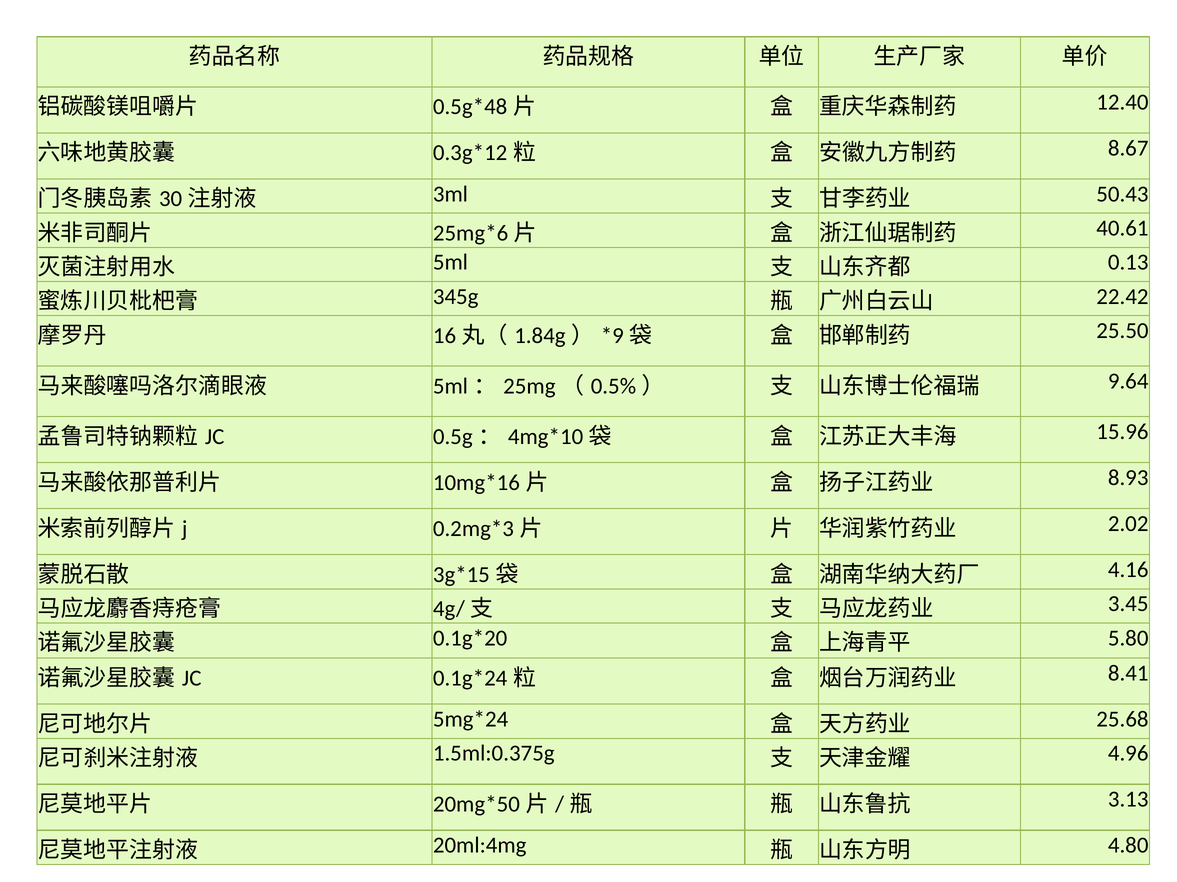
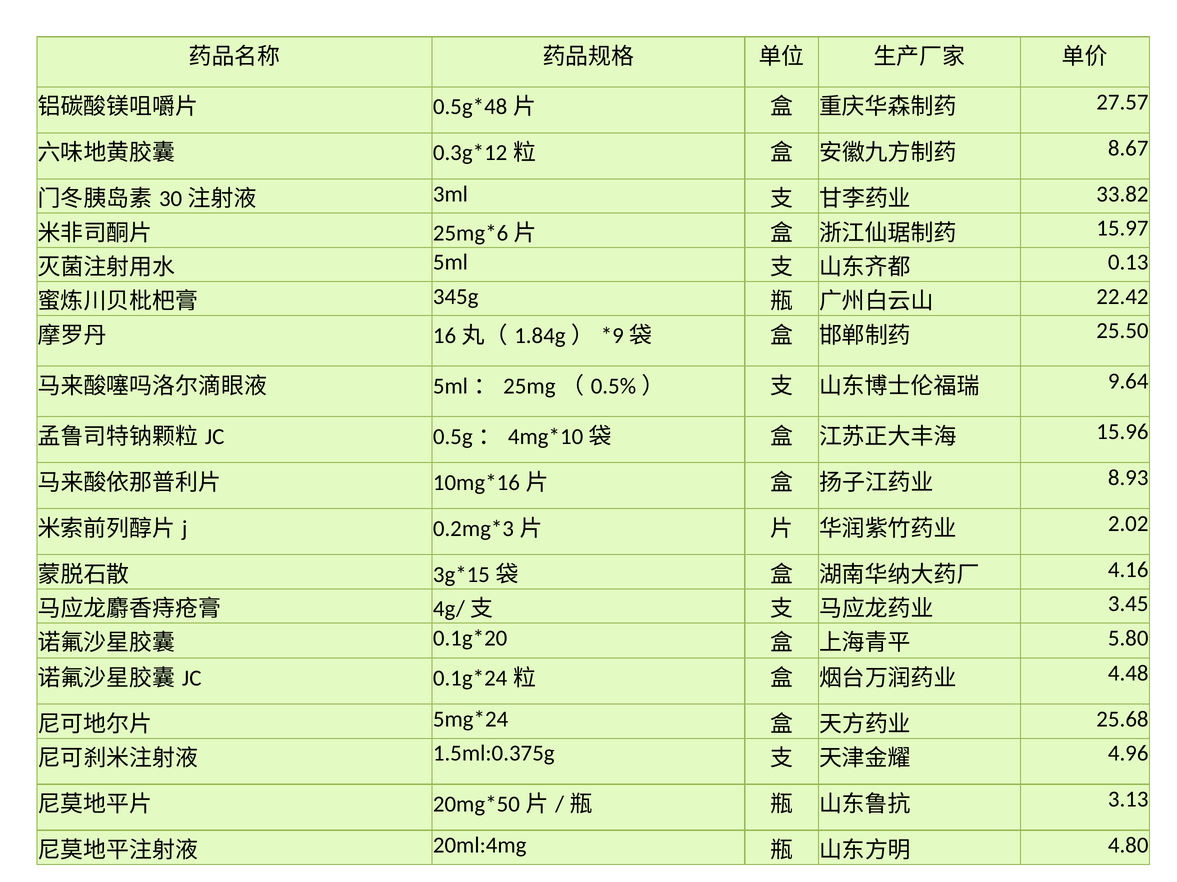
12.40: 12.40 -> 27.57
50.43: 50.43 -> 33.82
40.61: 40.61 -> 15.97
8.41: 8.41 -> 4.48
